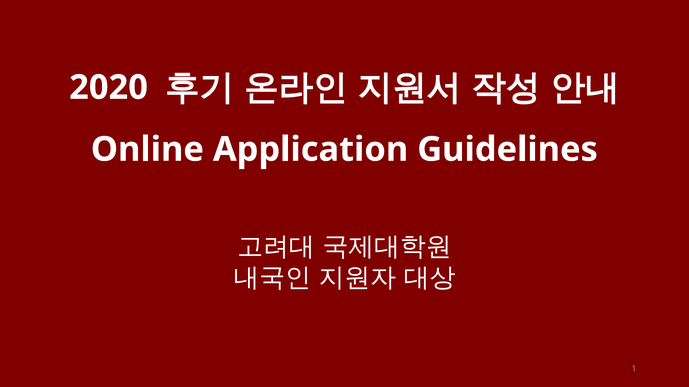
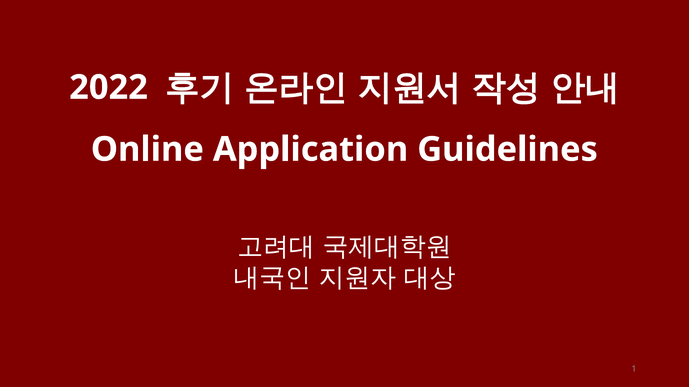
2020: 2020 -> 2022
